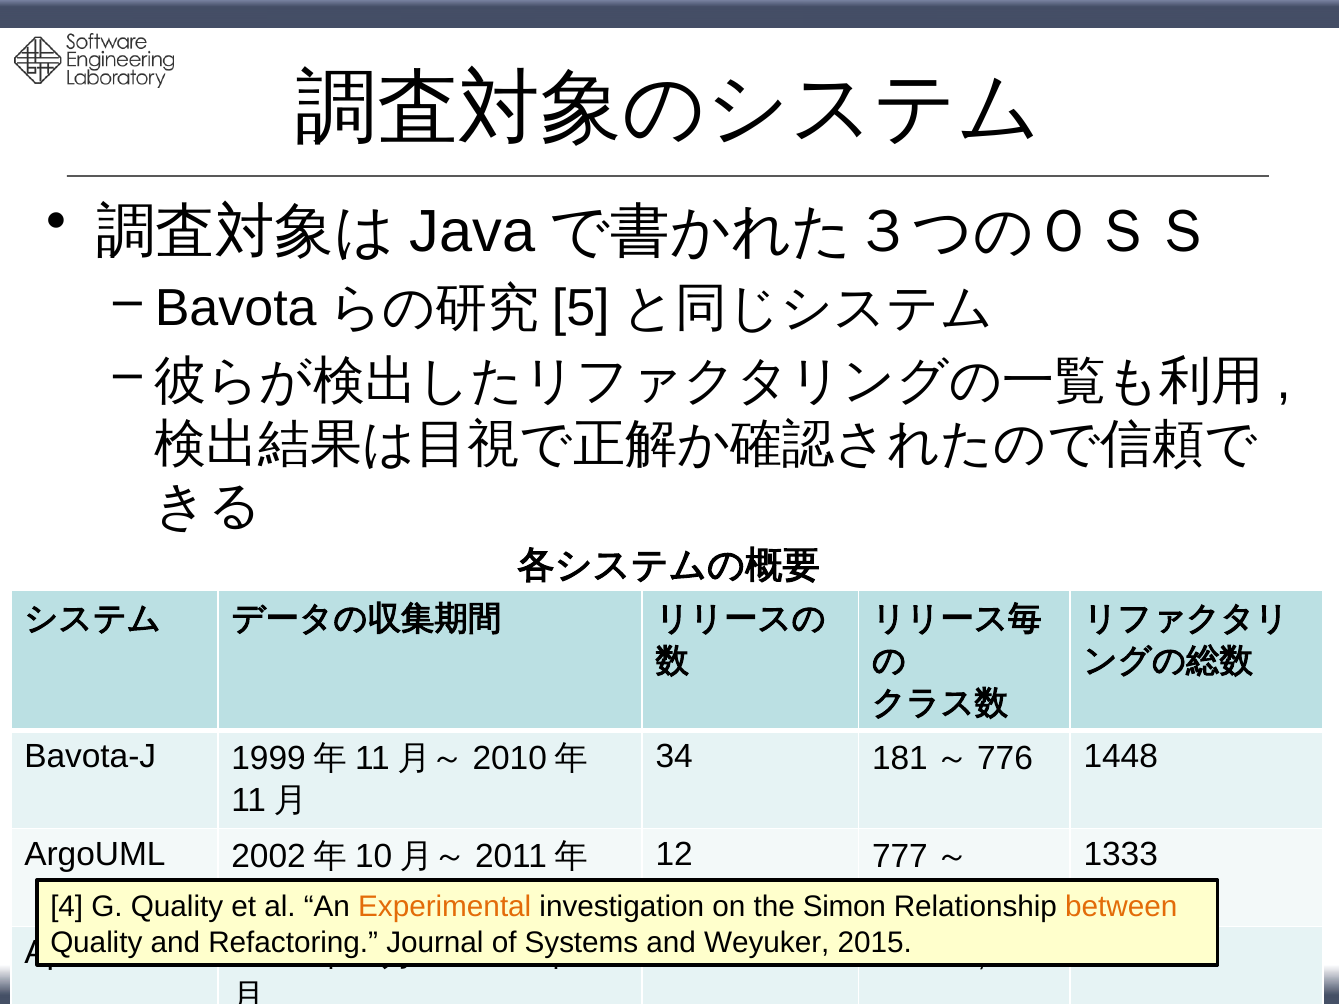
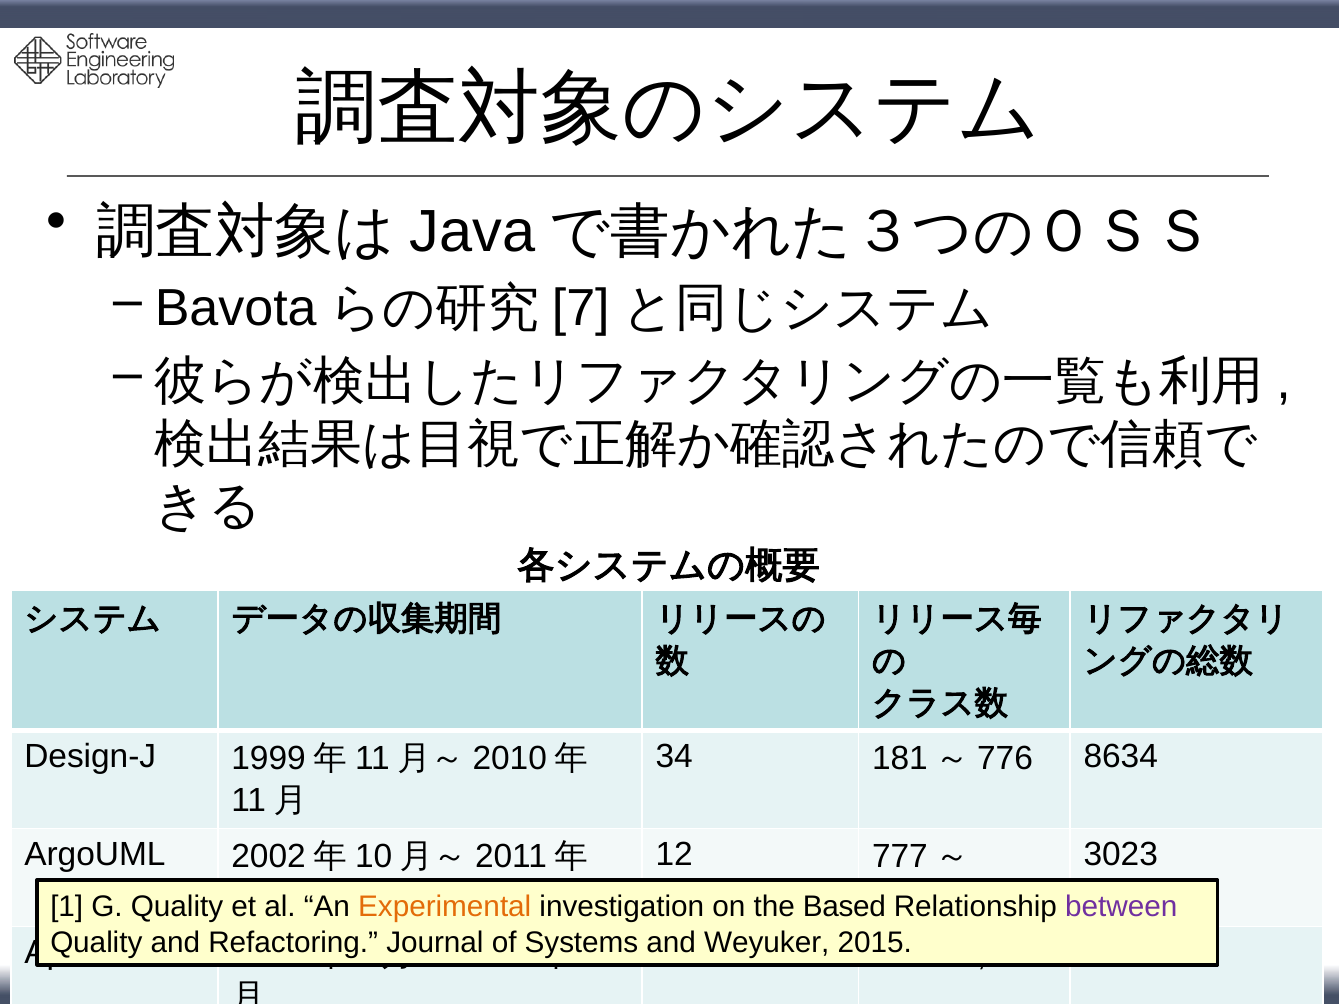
5: 5 -> 7
Bavota-J: Bavota-J -> Design-J
1448: 1448 -> 8634
1333: 1333 -> 3023
4: 4 -> 1
Simon: Simon -> Based
between colour: orange -> purple
